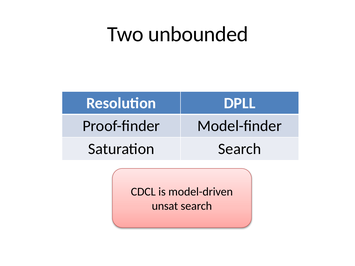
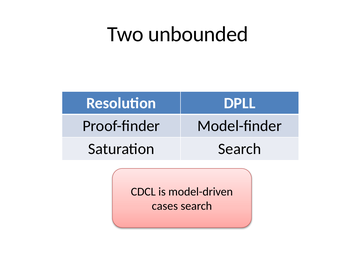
unsat: unsat -> cases
